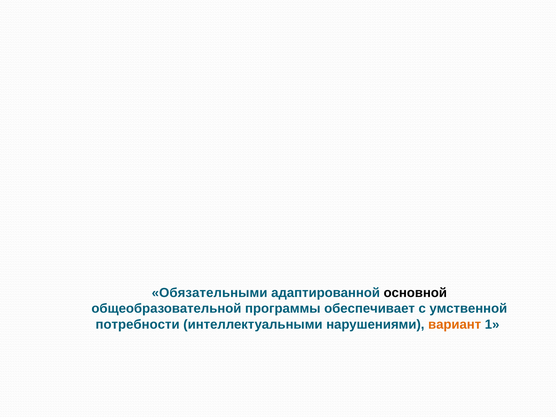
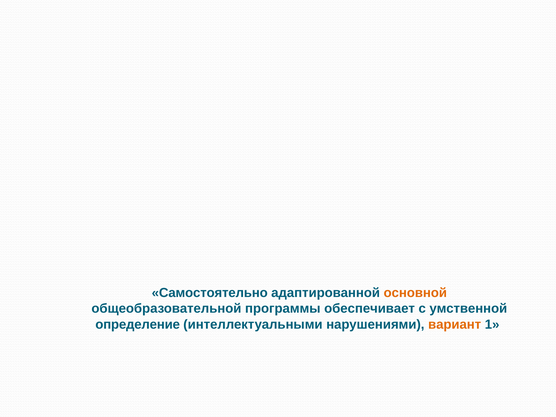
Обязательными: Обязательными -> Самостоятельно
основной colour: black -> orange
потребности: потребности -> определение
